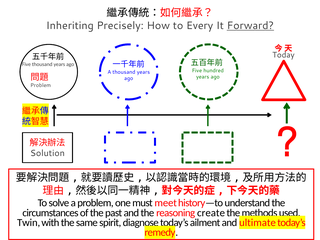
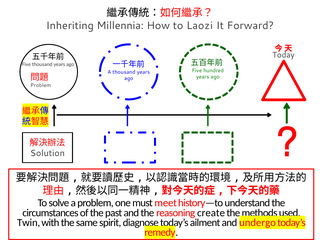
Precisely: Precisely -> Millennia
Every: Every -> Laozi
Forward underline: present -> none
ultimate: ultimate -> undergo
